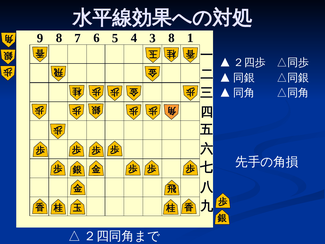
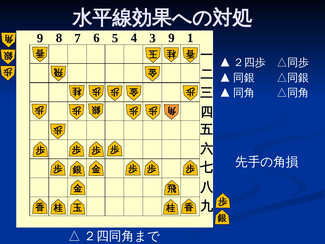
3 8: 8 -> 9
